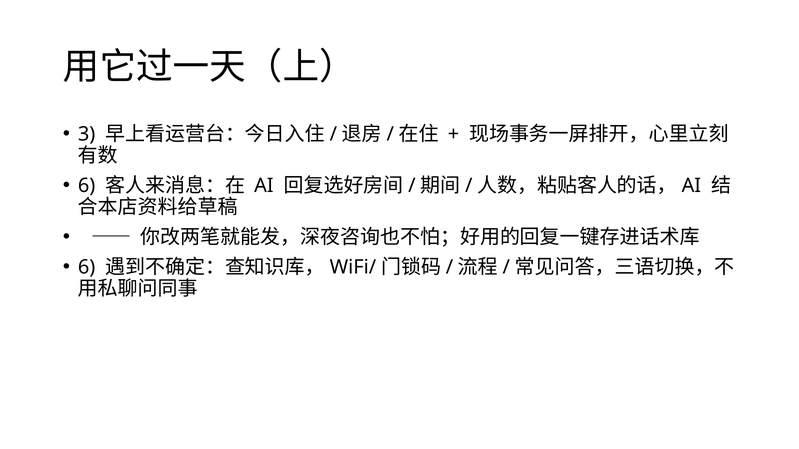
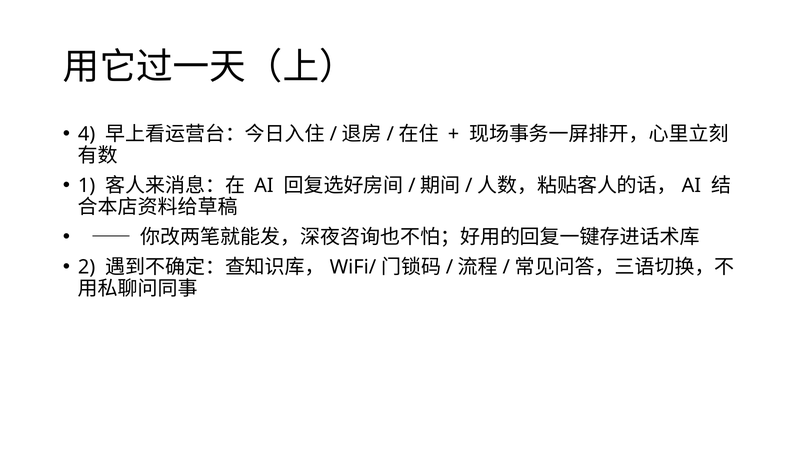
3: 3 -> 4
6 at (87, 186): 6 -> 1
6 at (87, 267): 6 -> 2
